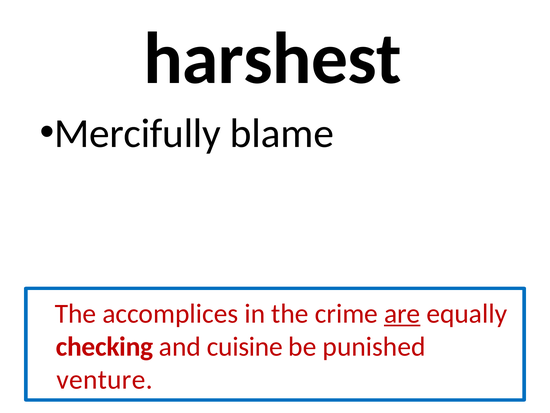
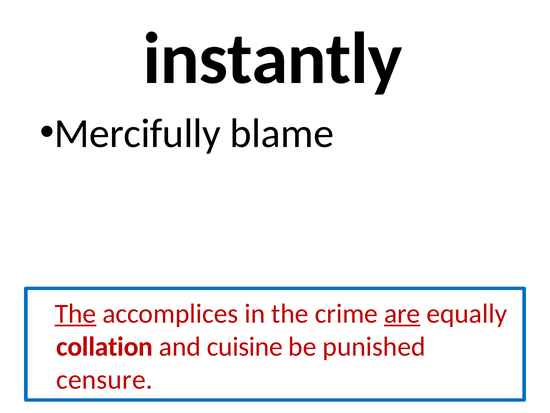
harshest: harshest -> instantly
The at (76, 313) underline: none -> present
checking: checking -> collation
venture: venture -> censure
